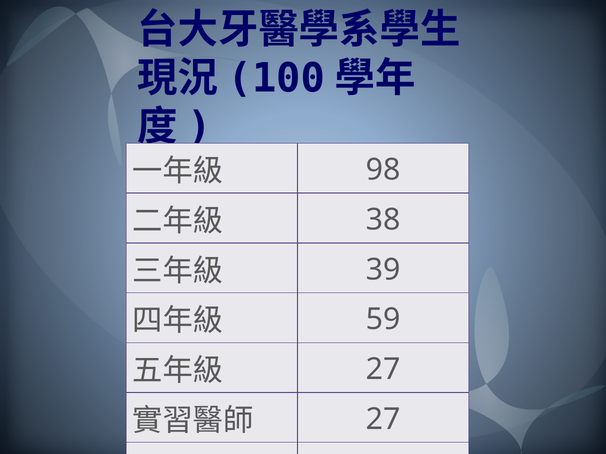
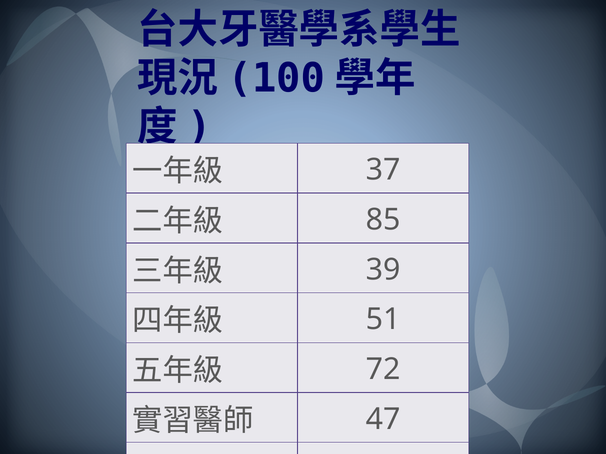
98: 98 -> 37
38: 38 -> 85
59: 59 -> 51
27 at (383, 370): 27 -> 72
27 at (383, 420): 27 -> 47
